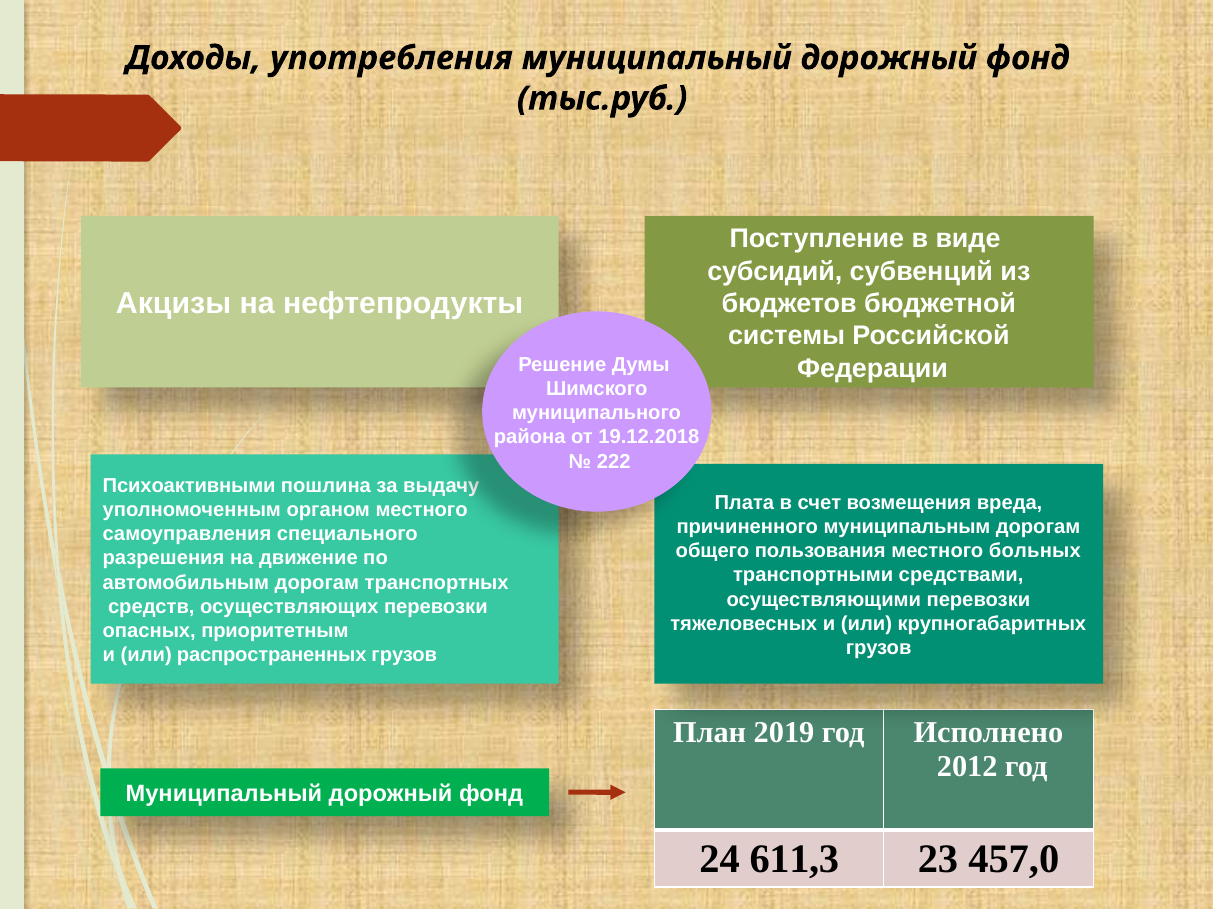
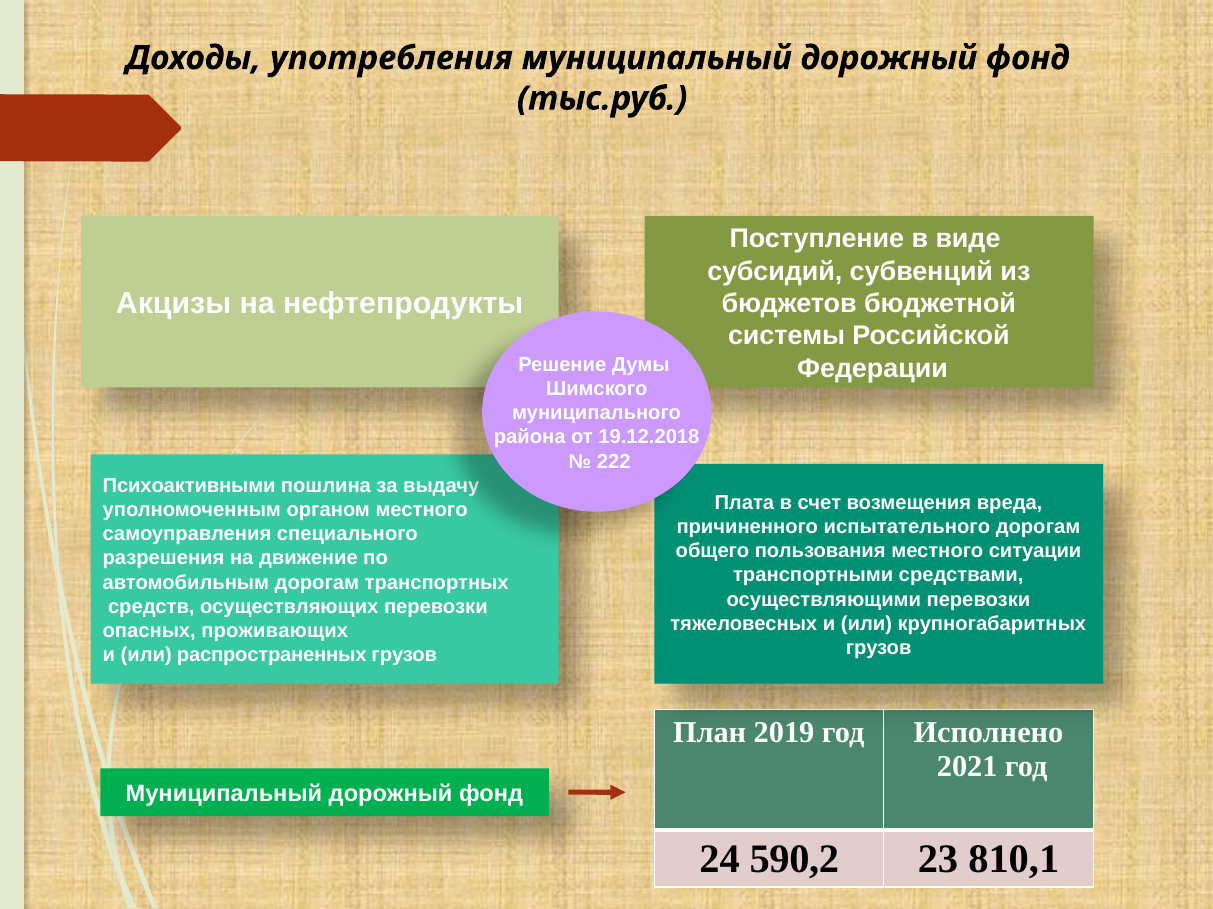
муниципальным: муниципальным -> испытательного
больных: больных -> ситуации
приоритетным: приоритетным -> проживающих
2012: 2012 -> 2021
611,3: 611,3 -> 590,2
457,0: 457,0 -> 810,1
